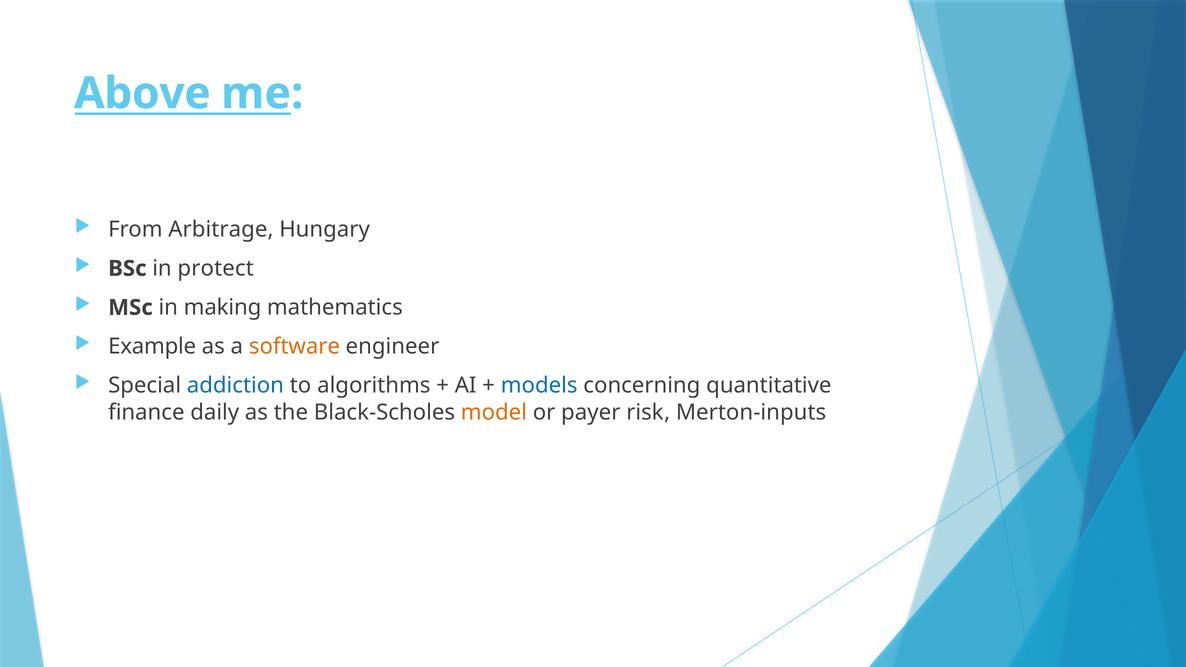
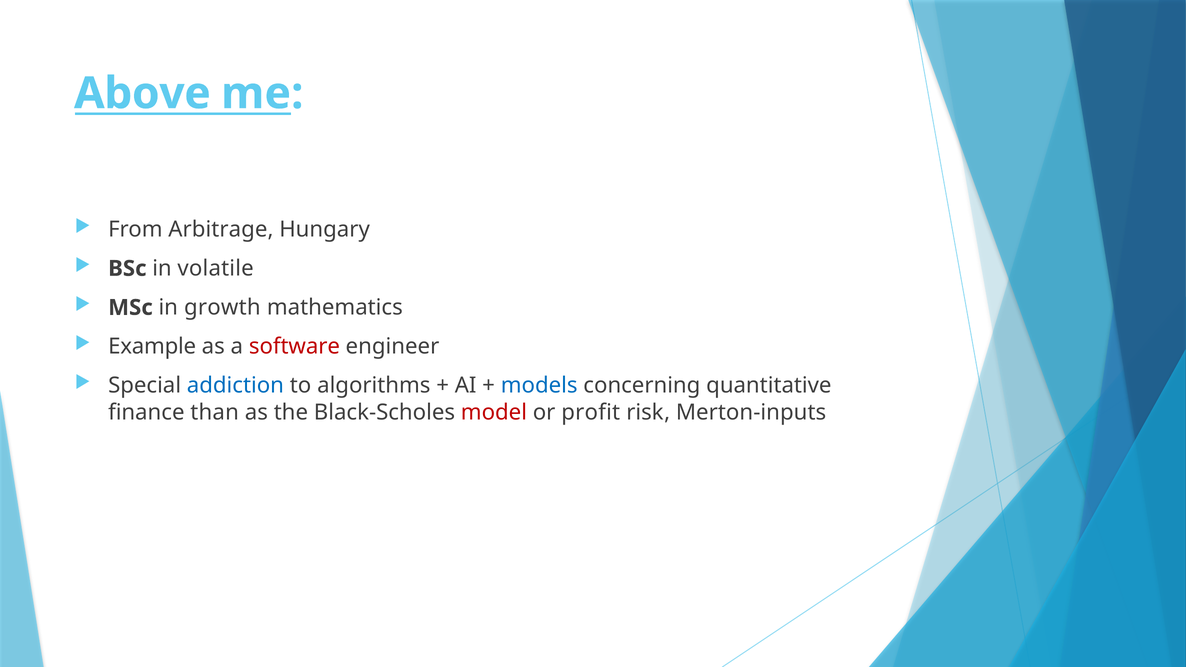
protect: protect -> volatile
making: making -> growth
software colour: orange -> red
daily: daily -> than
model colour: orange -> red
payer: payer -> profit
